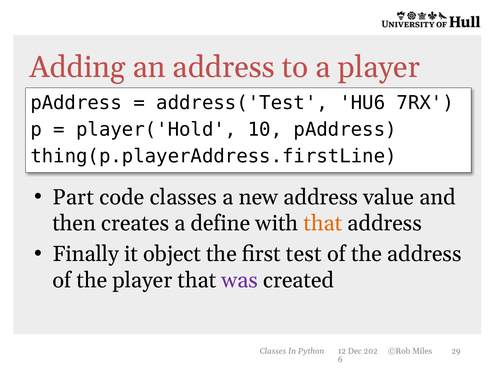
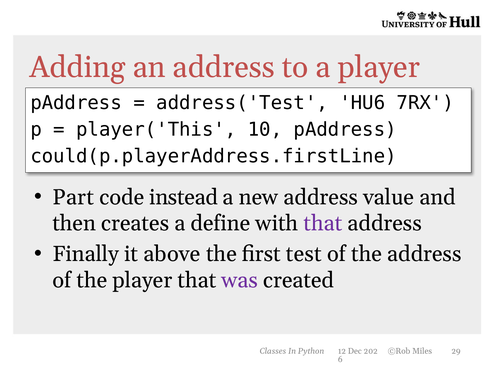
player('Hold: player('Hold -> player('This
thing(p.playerAddress.firstLine: thing(p.playerAddress.firstLine -> could(p.playerAddress.firstLine
code classes: classes -> instead
that at (323, 223) colour: orange -> purple
object: object -> above
